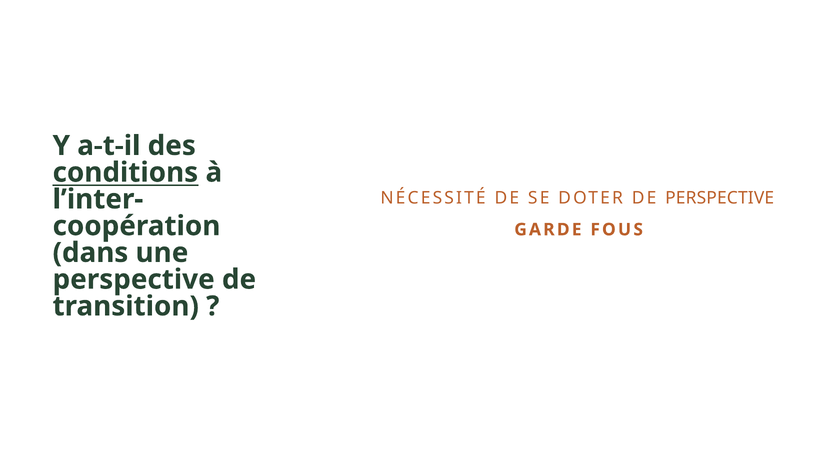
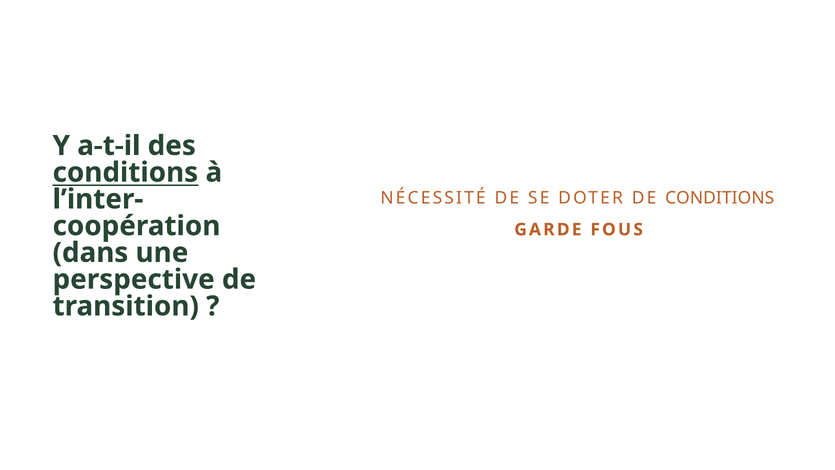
DE PERSPECTIVE: PERSPECTIVE -> CONDITIONS
